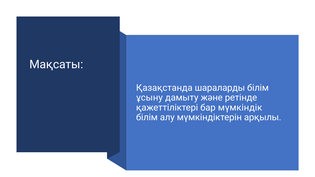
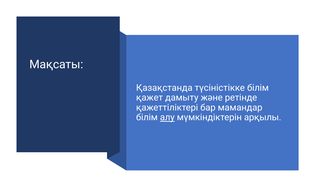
шараларды: шараларды -> түсіністікке
ұсыну: ұсыну -> қажет
мүмкіндік: мүмкіндік -> мамандар
алу underline: none -> present
